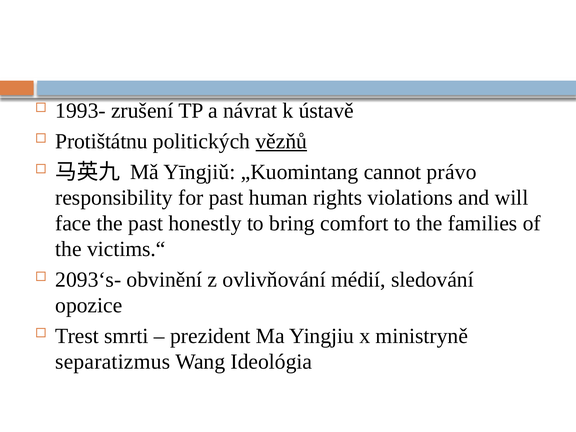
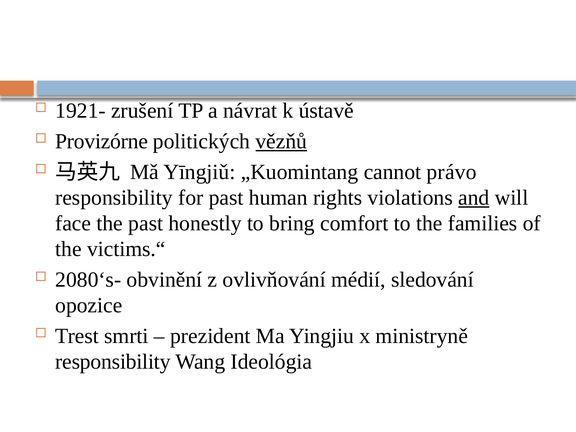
1993-: 1993- -> 1921-
Protištátnu: Protištátnu -> Provizórne
and underline: none -> present
2093‘s-: 2093‘s- -> 2080‘s-
separatizmus at (113, 362): separatizmus -> responsibility
